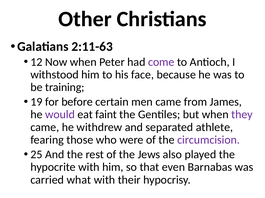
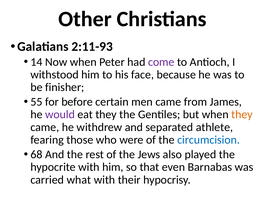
2:11-63: 2:11-63 -> 2:11-93
12: 12 -> 14
training: training -> finisher
19: 19 -> 55
eat faint: faint -> they
they at (242, 115) colour: purple -> orange
circumcision colour: purple -> blue
25: 25 -> 68
